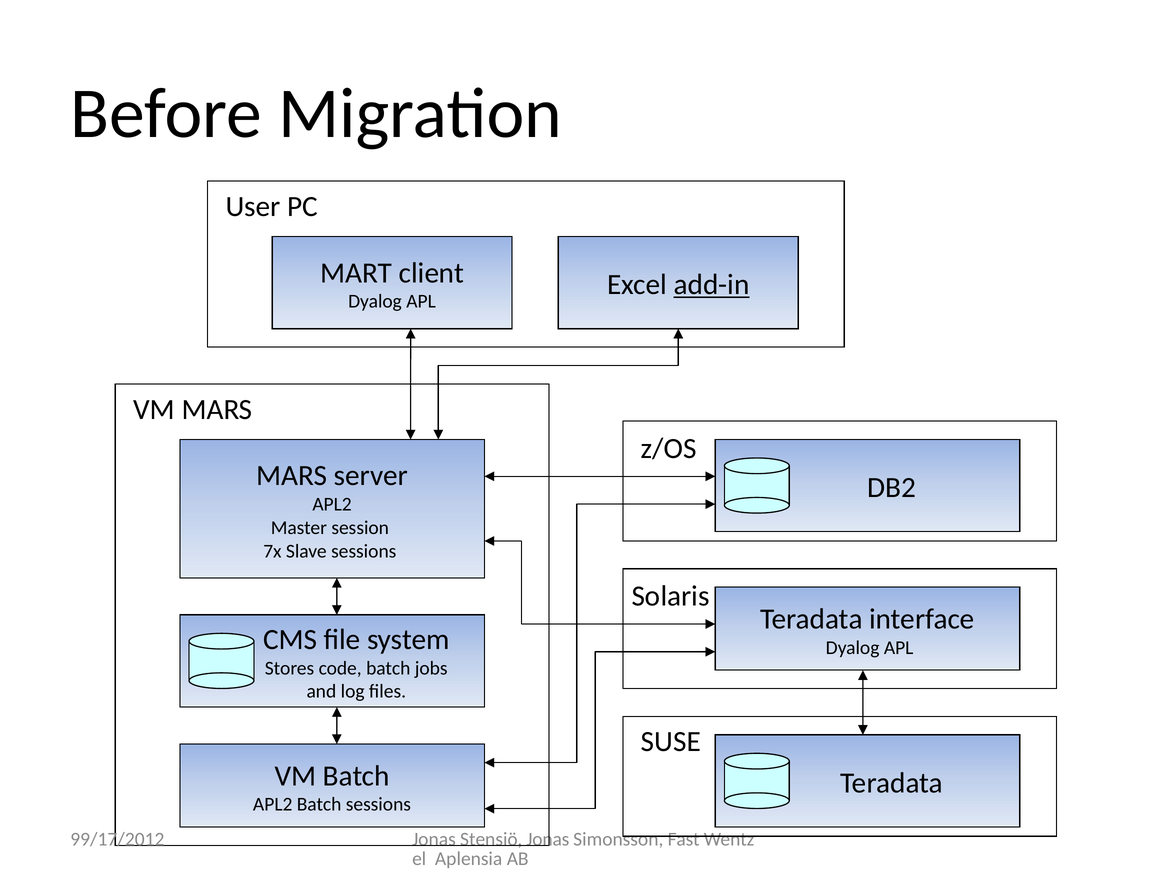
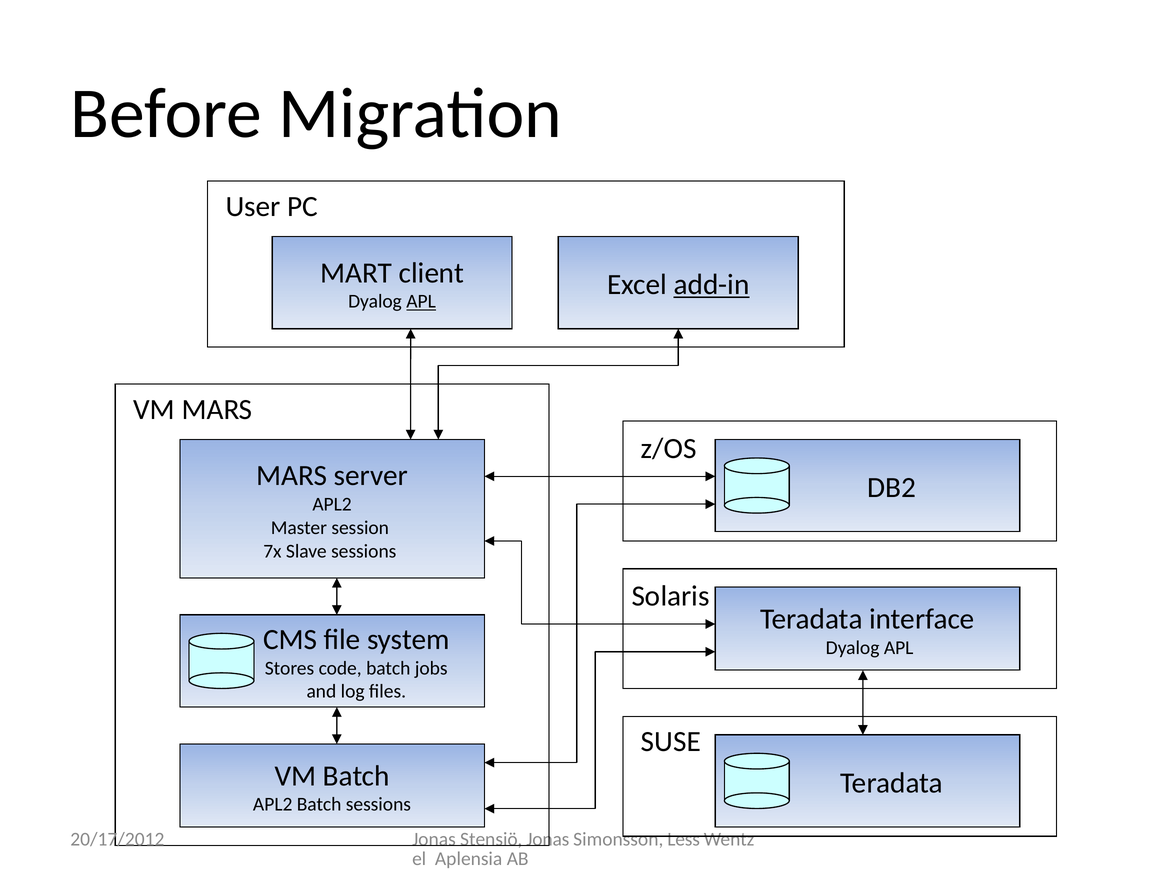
APL at (421, 302) underline: none -> present
Fast: Fast -> Less
99/17/2012: 99/17/2012 -> 20/17/2012
